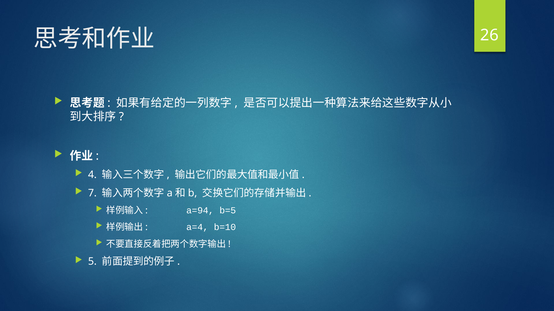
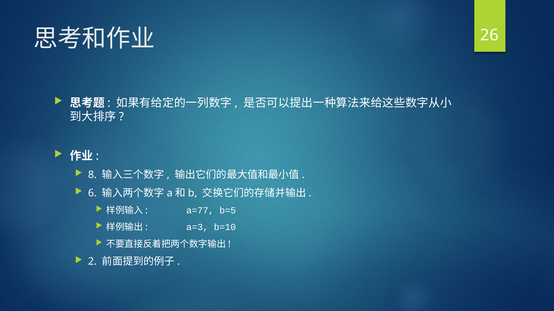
4: 4 -> 8
7: 7 -> 6
a=94: a=94 -> a=77
a=4: a=4 -> a=3
5: 5 -> 2
